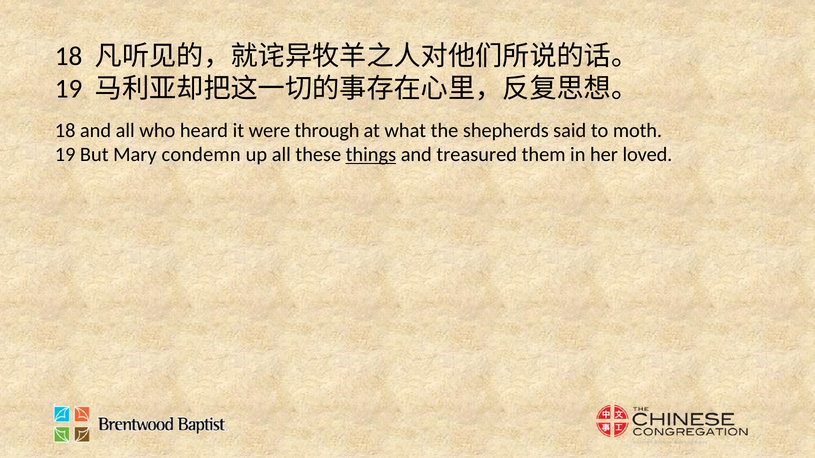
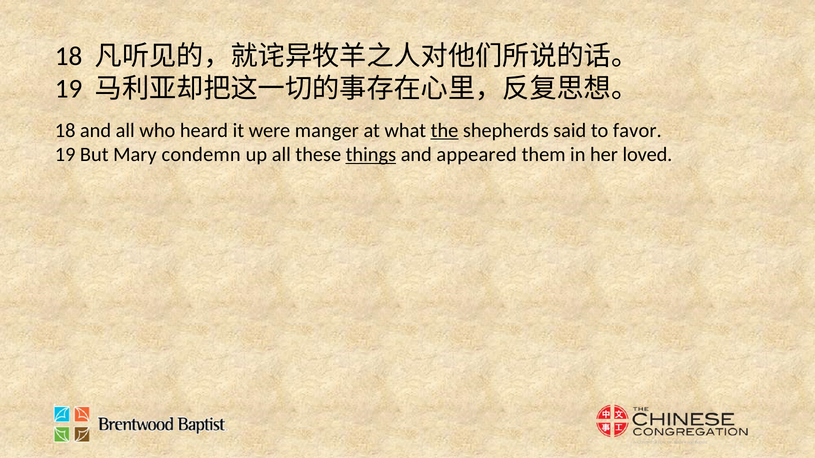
through: through -> manger
the underline: none -> present
moth: moth -> favor
treasured: treasured -> appeared
